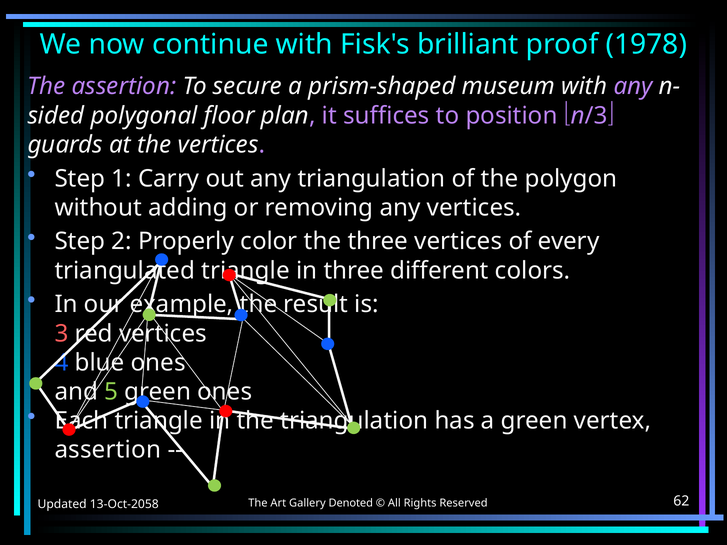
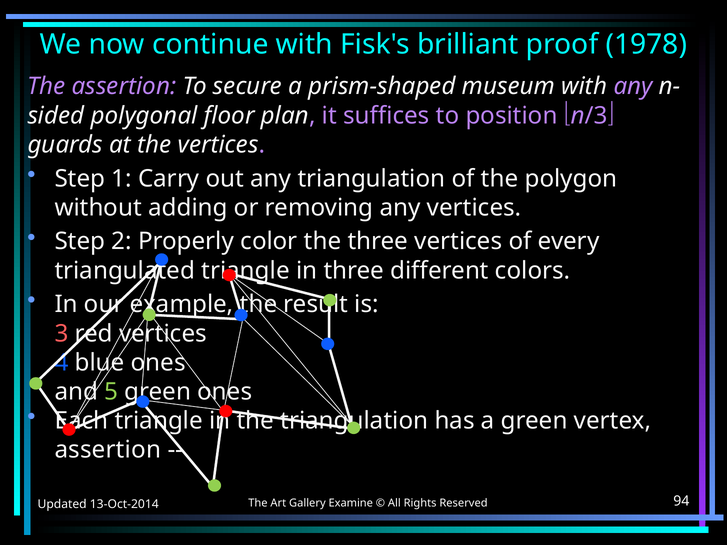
13-Oct-2058: 13-Oct-2058 -> 13-Oct-2014
Denoted: Denoted -> Examine
62: 62 -> 94
